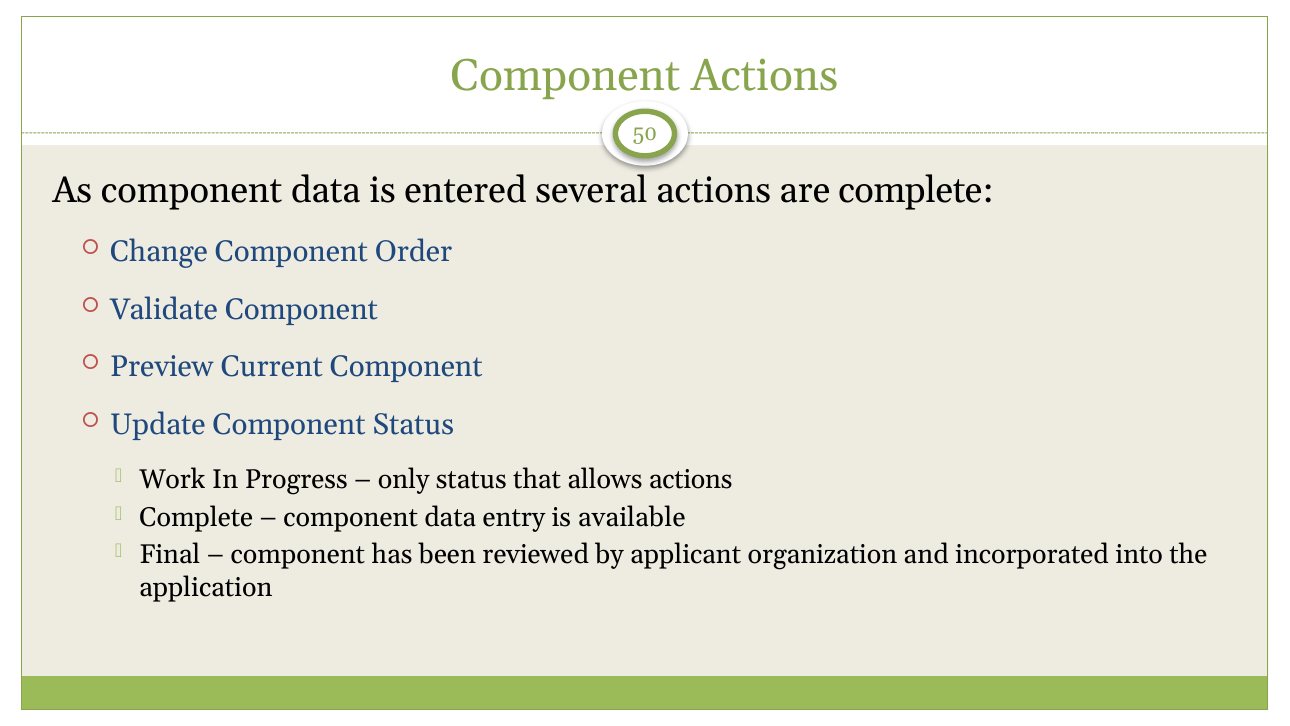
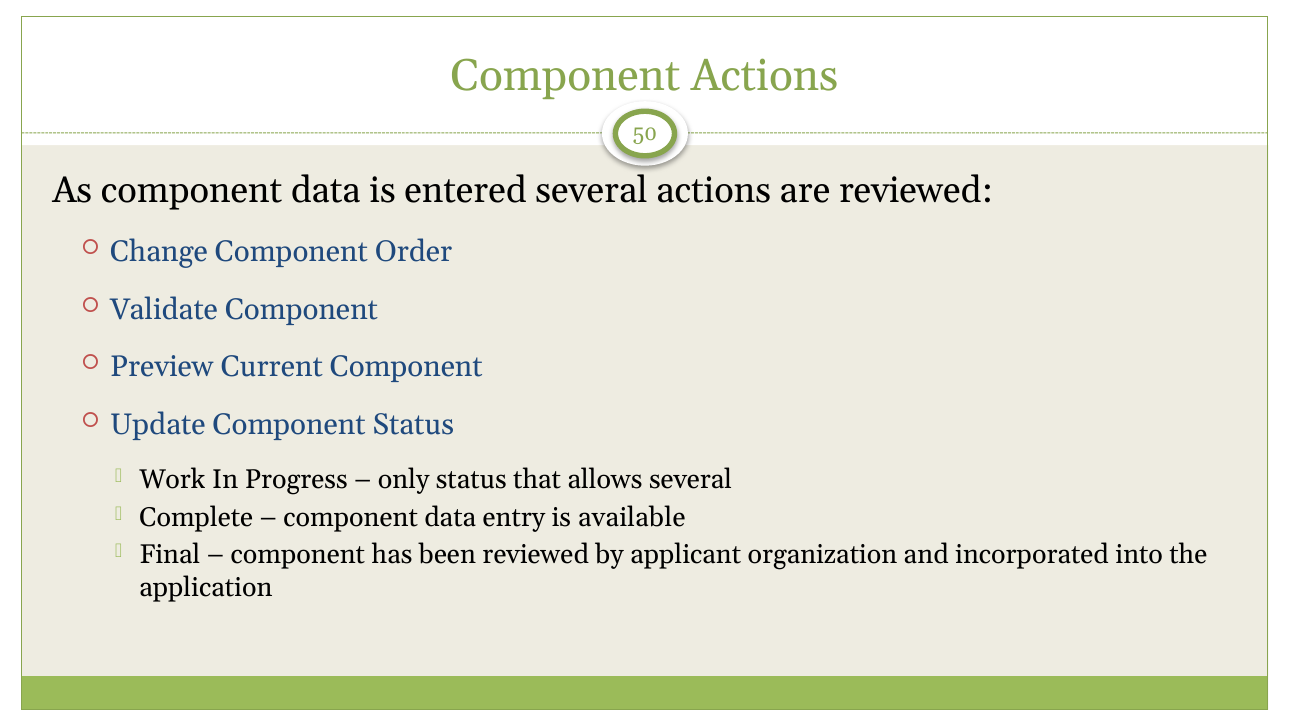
are complete: complete -> reviewed
allows actions: actions -> several
